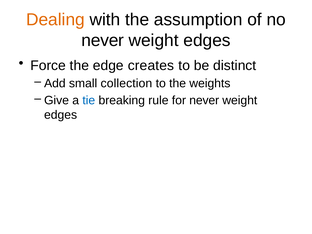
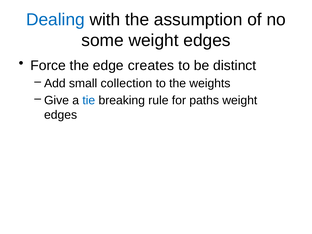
Dealing colour: orange -> blue
never at (103, 40): never -> some
for never: never -> paths
